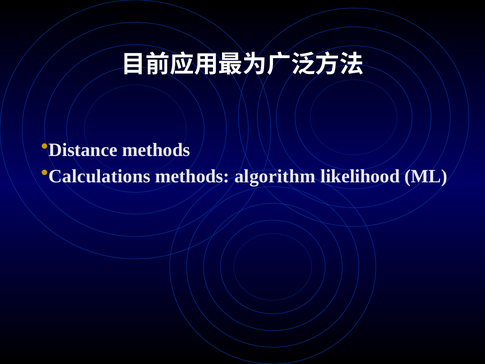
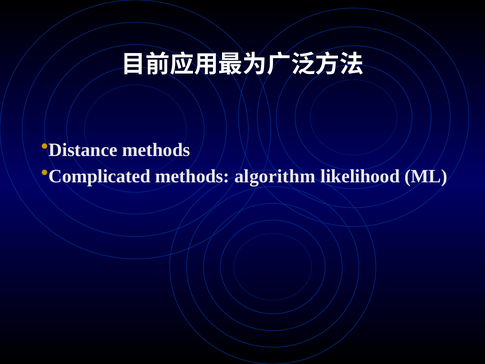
Calculations: Calculations -> Complicated
